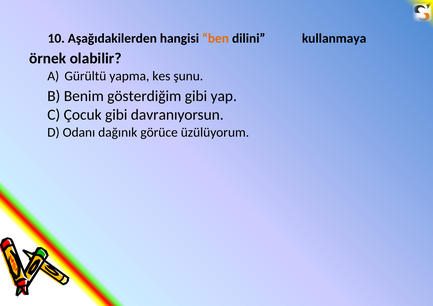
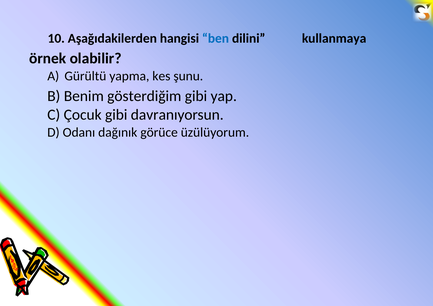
ben colour: orange -> blue
